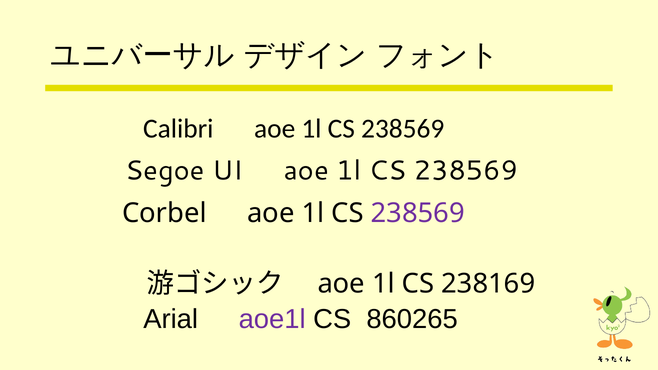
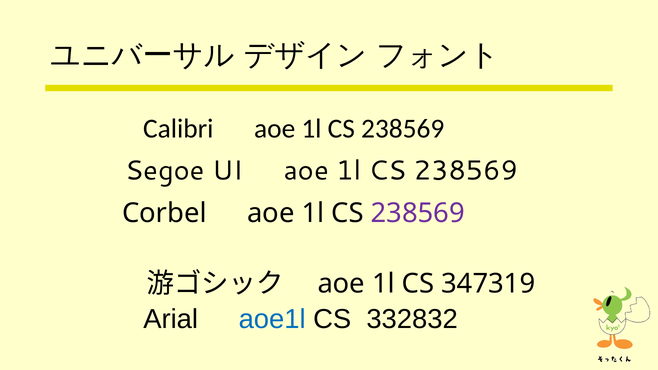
238169: 238169 -> 347319
aoe1l colour: purple -> blue
860265: 860265 -> 332832
